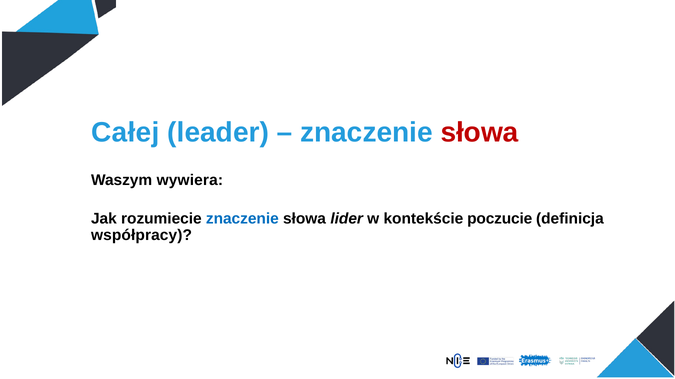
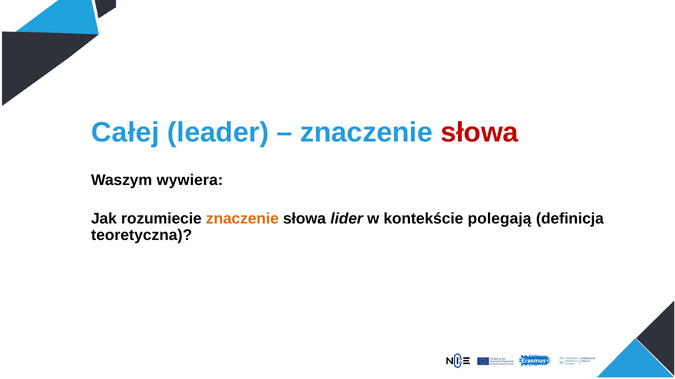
znaczenie at (242, 219) colour: blue -> orange
poczucie: poczucie -> polegają
współpracy: współpracy -> teoretyczna
